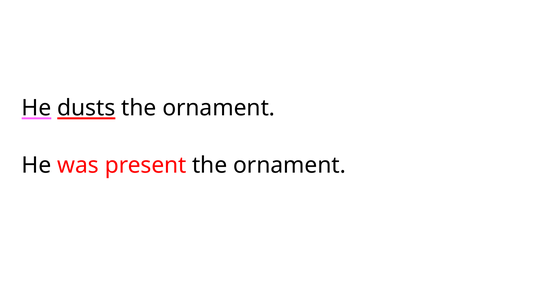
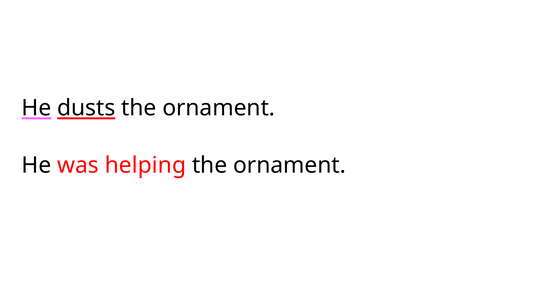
present: present -> helping
